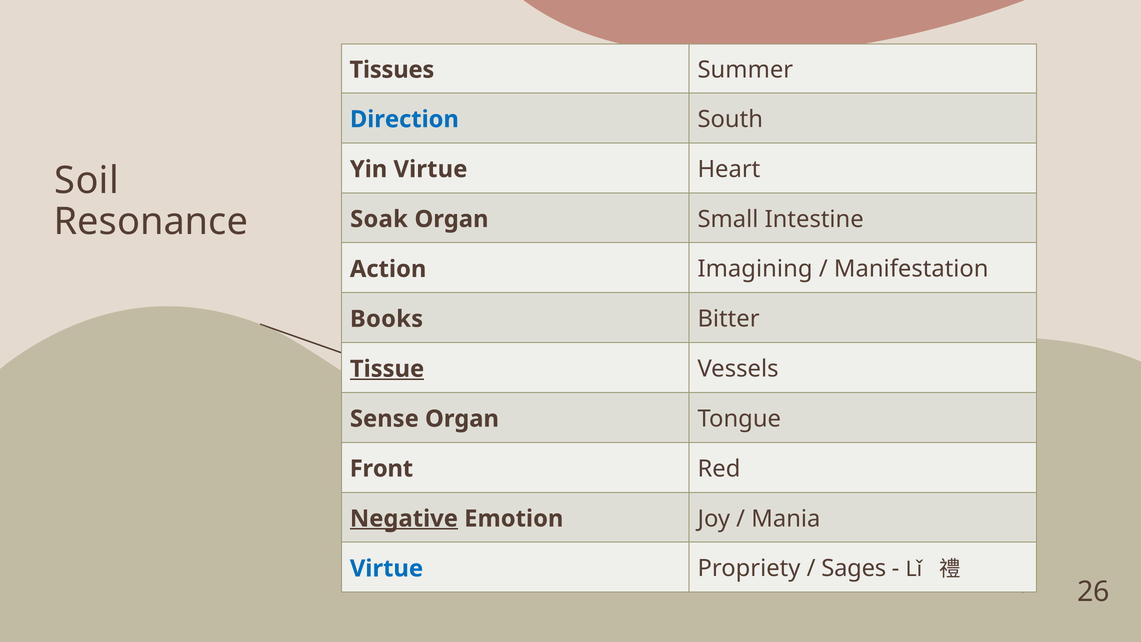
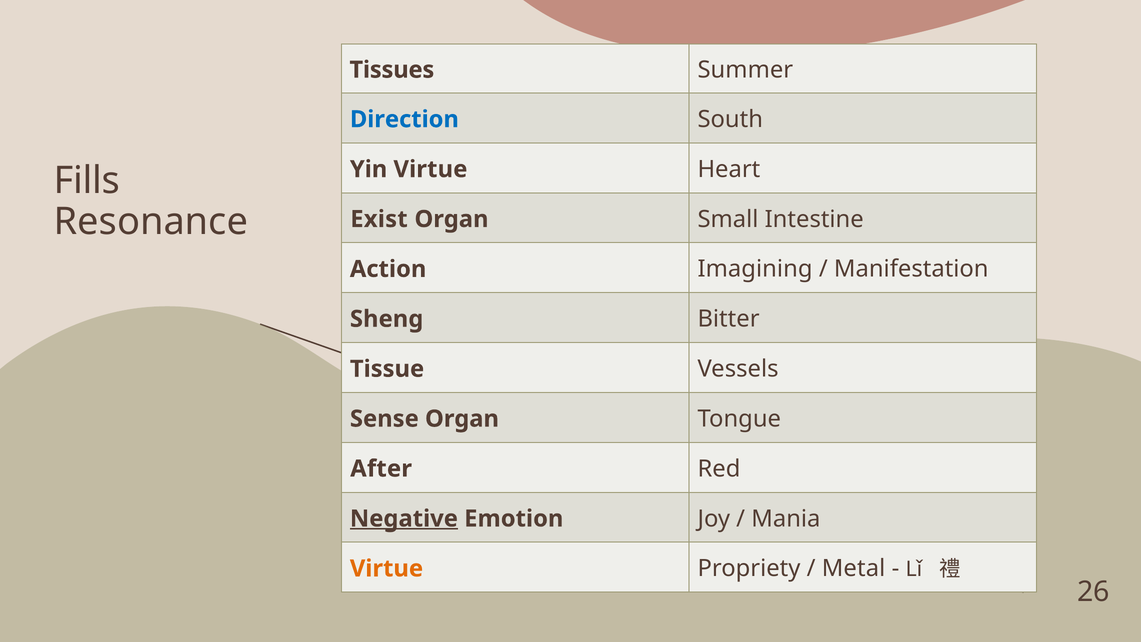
Soil: Soil -> Fills
Soak: Soak -> Exist
Books: Books -> Sheng
Tissue underline: present -> none
Front: Front -> After
Virtue at (386, 568) colour: blue -> orange
Sages: Sages -> Metal
